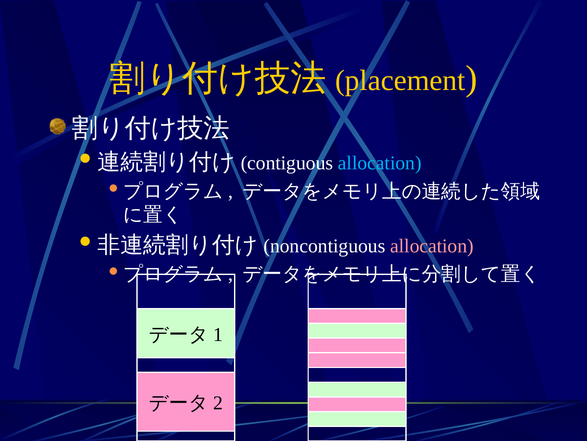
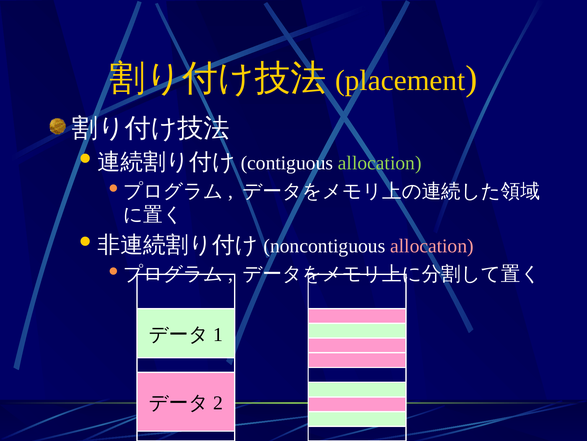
allocation at (380, 163) colour: light blue -> light green
